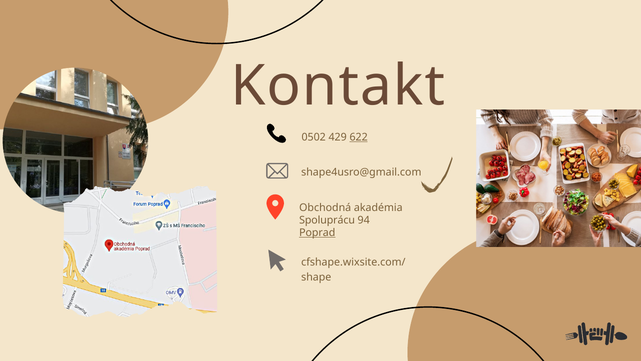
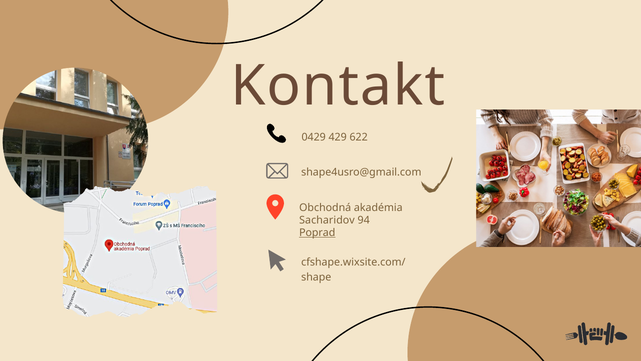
0502: 0502 -> 0429
622 underline: present -> none
Spoluprácu: Spoluprácu -> Sacharidov
